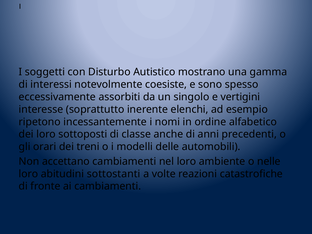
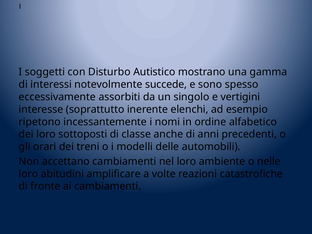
coesiste: coesiste -> succede
sottostanti: sottostanti -> amplificare
